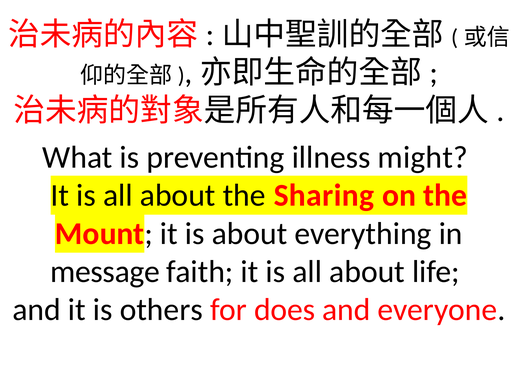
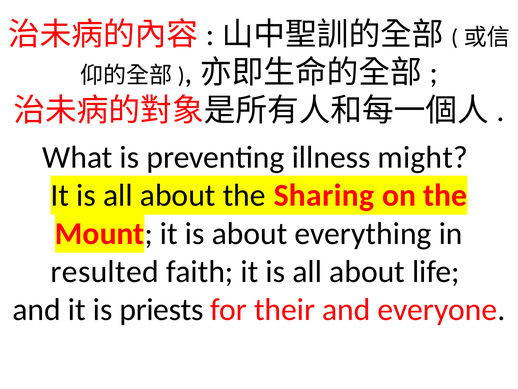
message: message -> resulted
others: others -> priests
does: does -> their
